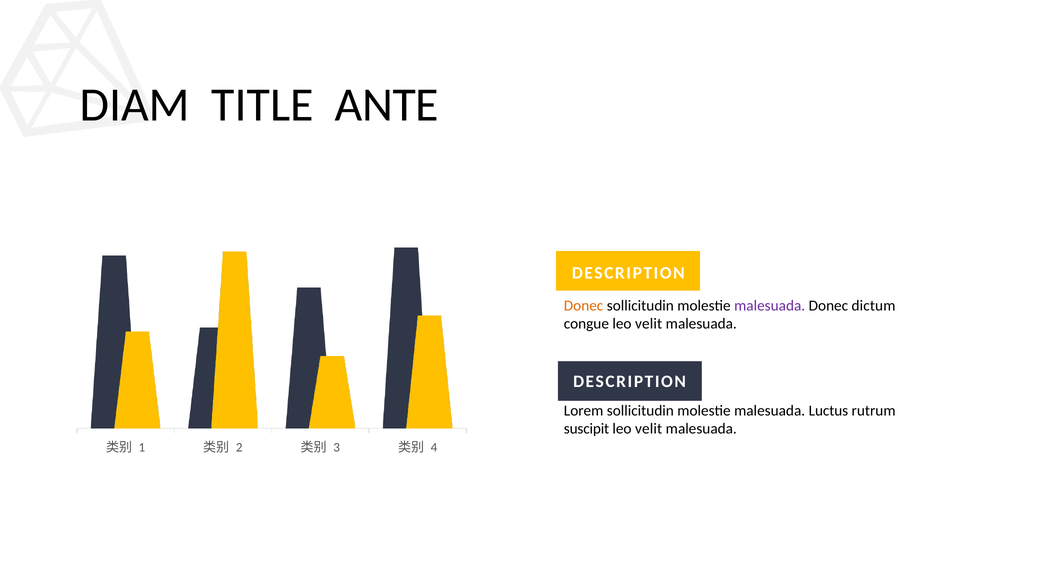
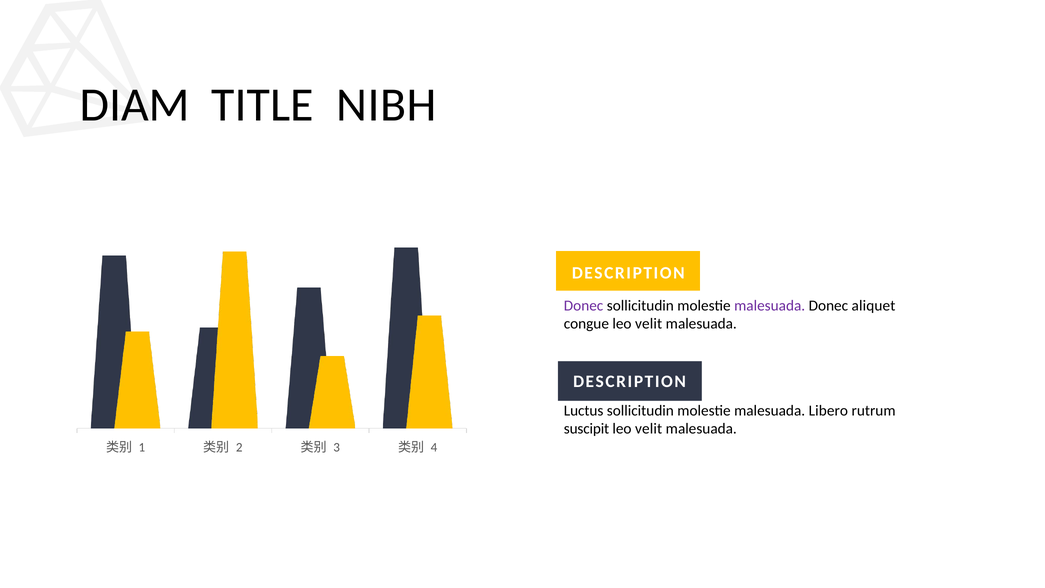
ANTE: ANTE -> NIBH
Donec at (584, 305) colour: orange -> purple
dictum: dictum -> aliquet
Lorem: Lorem -> Luctus
Luctus: Luctus -> Libero
